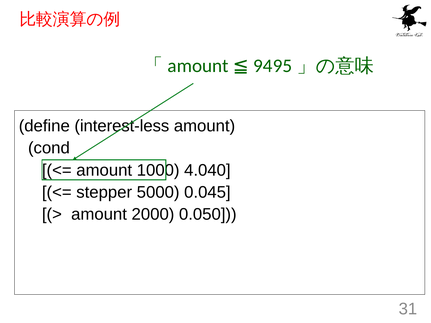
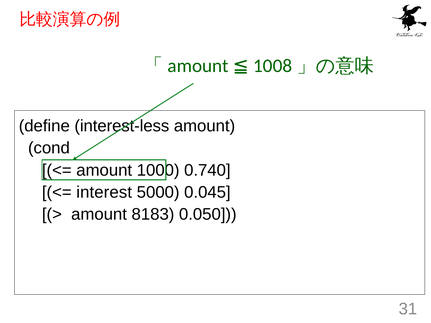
9495: 9495 -> 1008
4.040: 4.040 -> 0.740
stepper: stepper -> interest
2000: 2000 -> 8183
